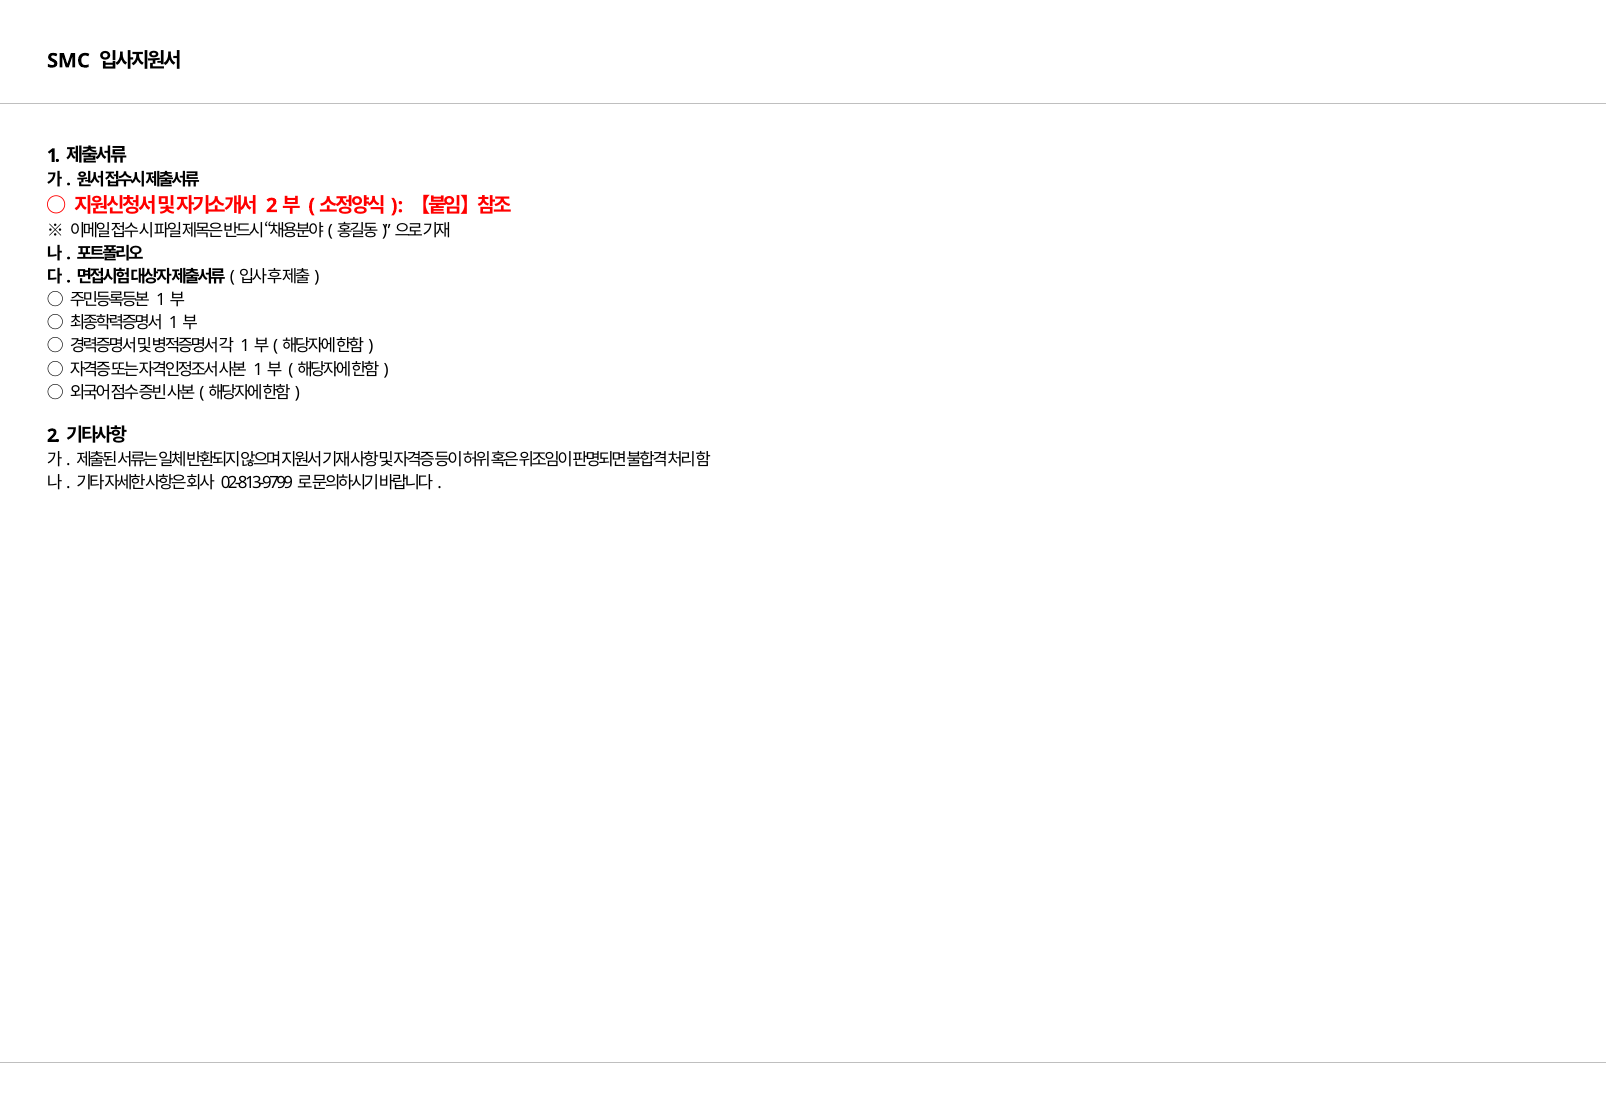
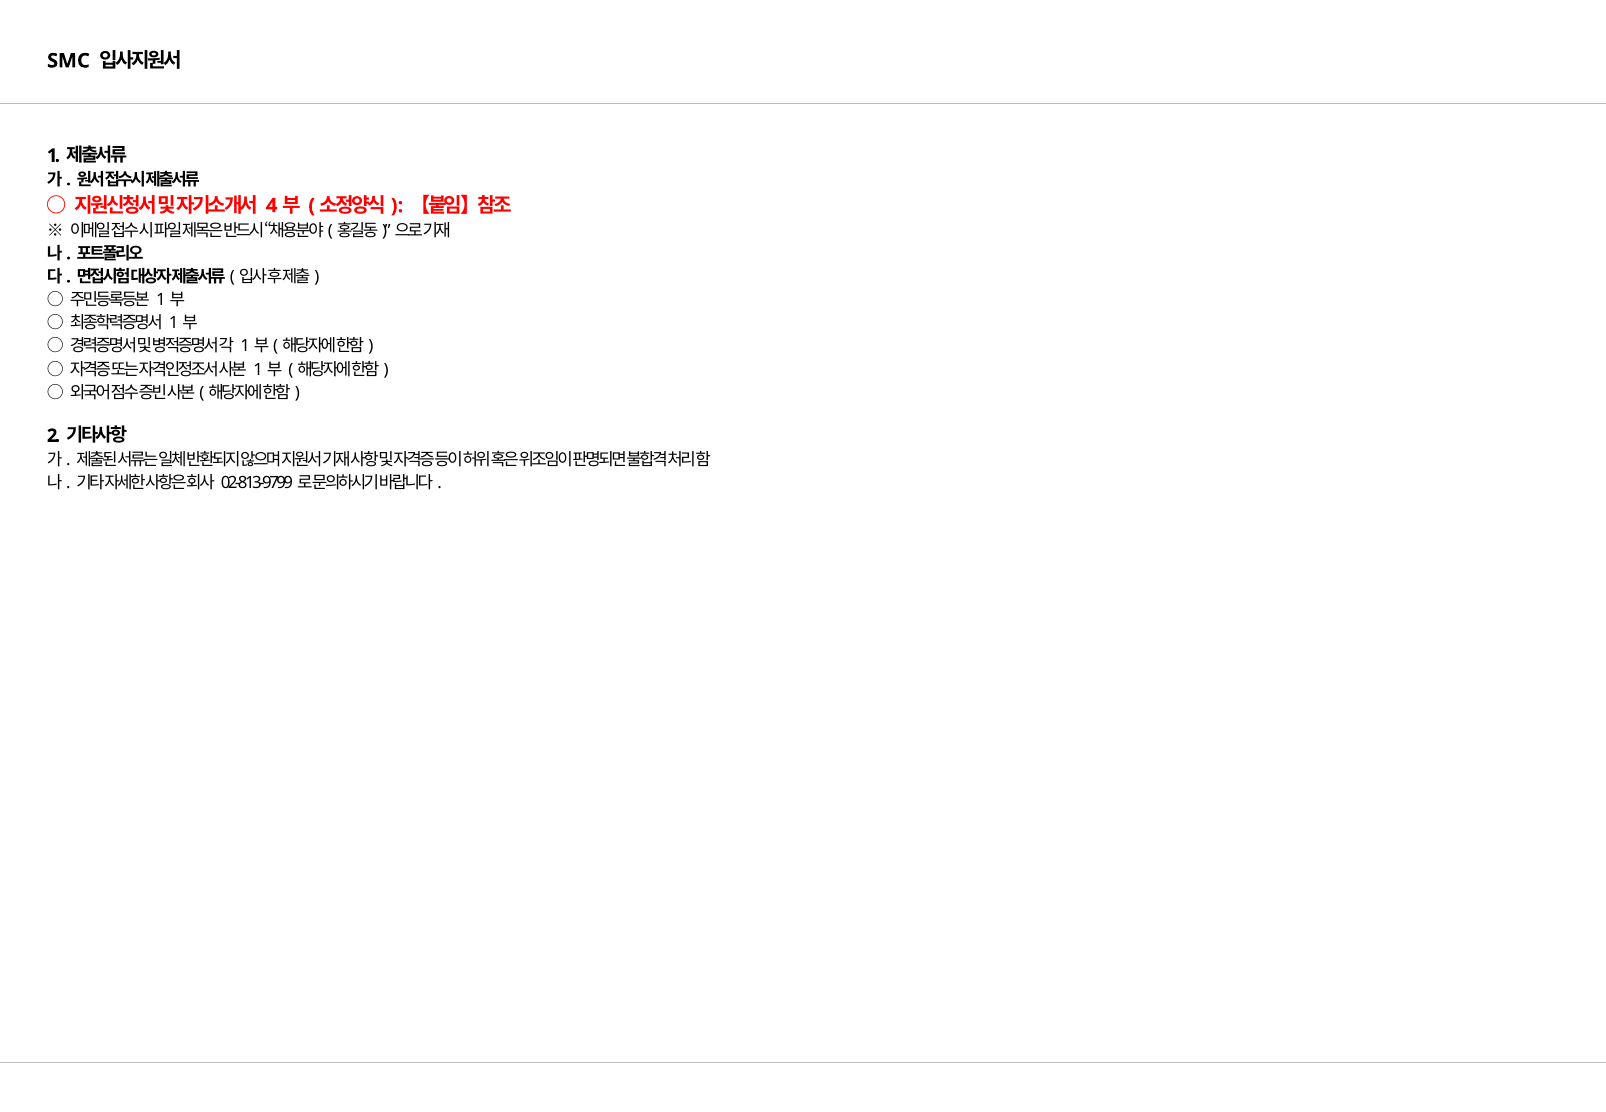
2 at (272, 206): 2 -> 4
